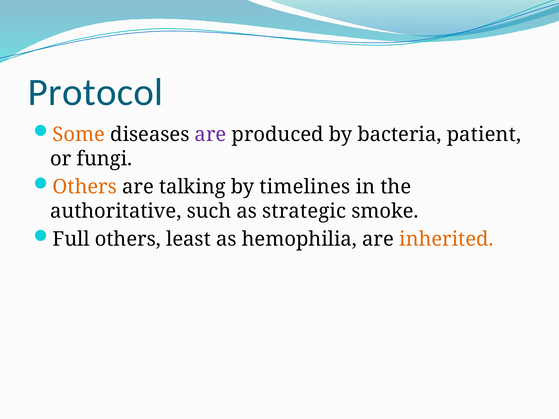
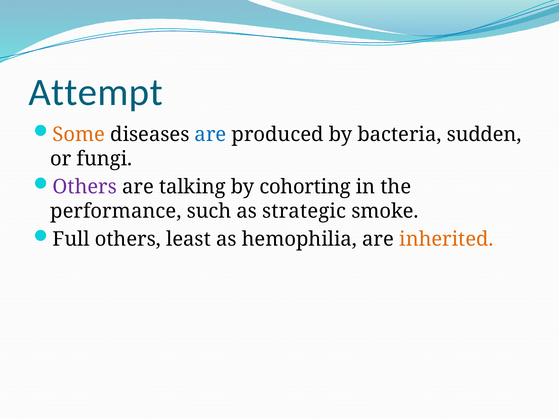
Protocol: Protocol -> Attempt
are at (211, 135) colour: purple -> blue
patient: patient -> sudden
Others at (85, 187) colour: orange -> purple
timelines: timelines -> cohorting
authoritative: authoritative -> performance
